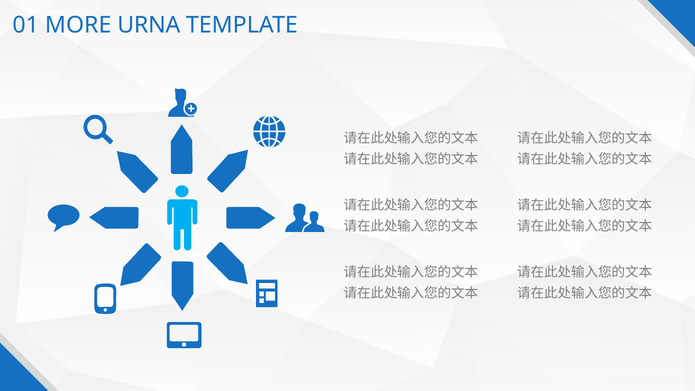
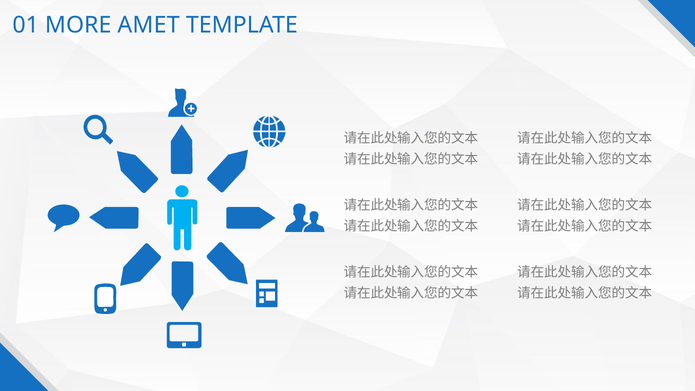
URNA: URNA -> AMET
